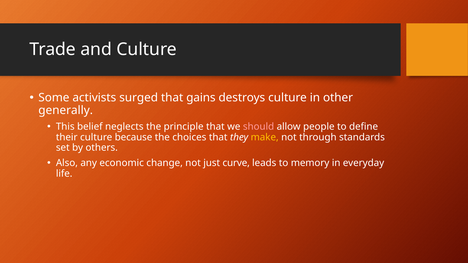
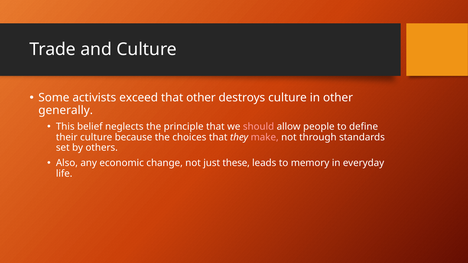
surged: surged -> exceed
that gains: gains -> other
make colour: yellow -> pink
curve: curve -> these
